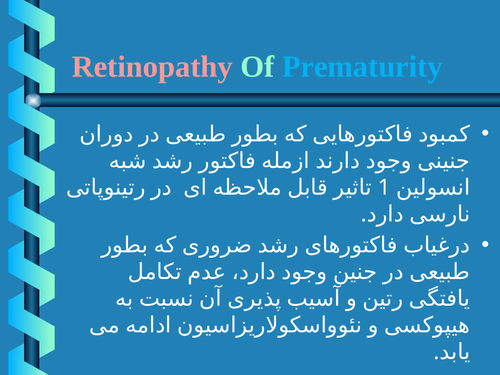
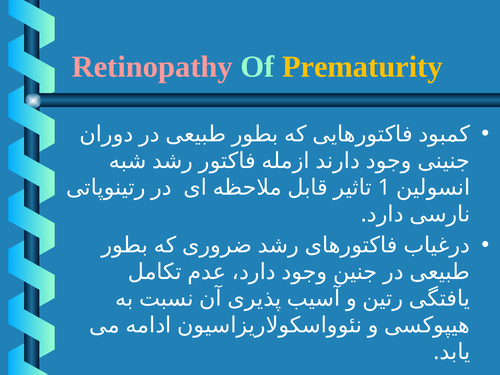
Prematurity colour: light blue -> yellow
